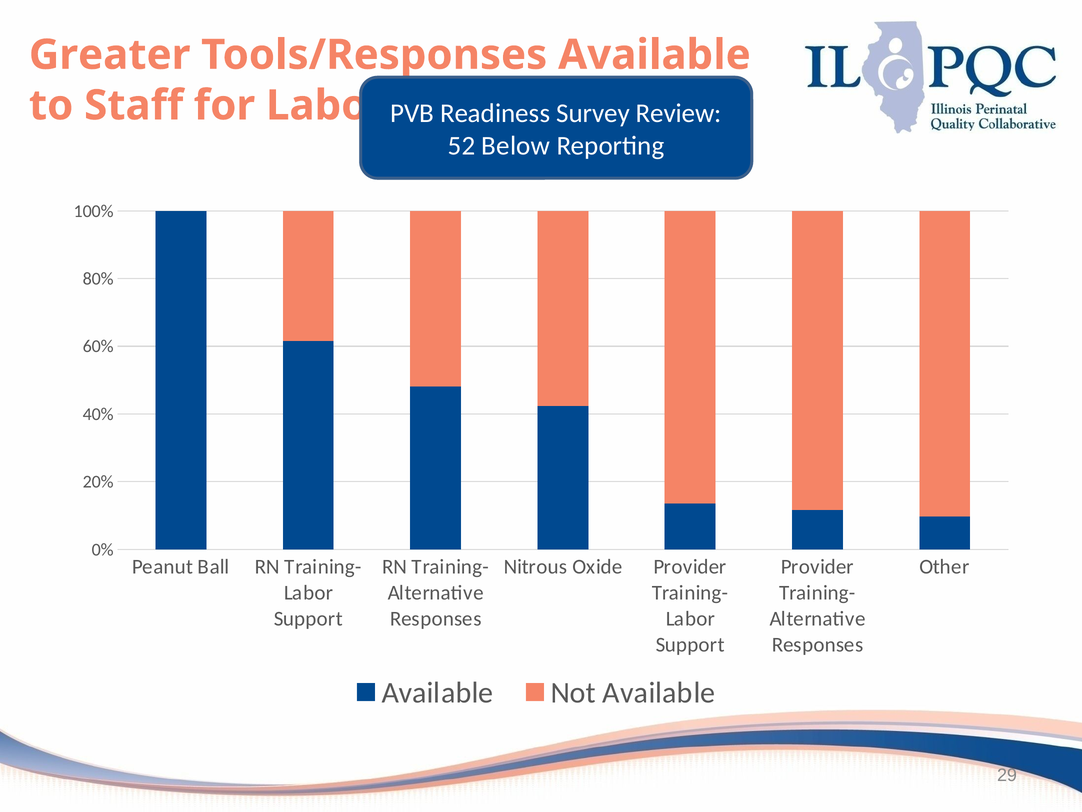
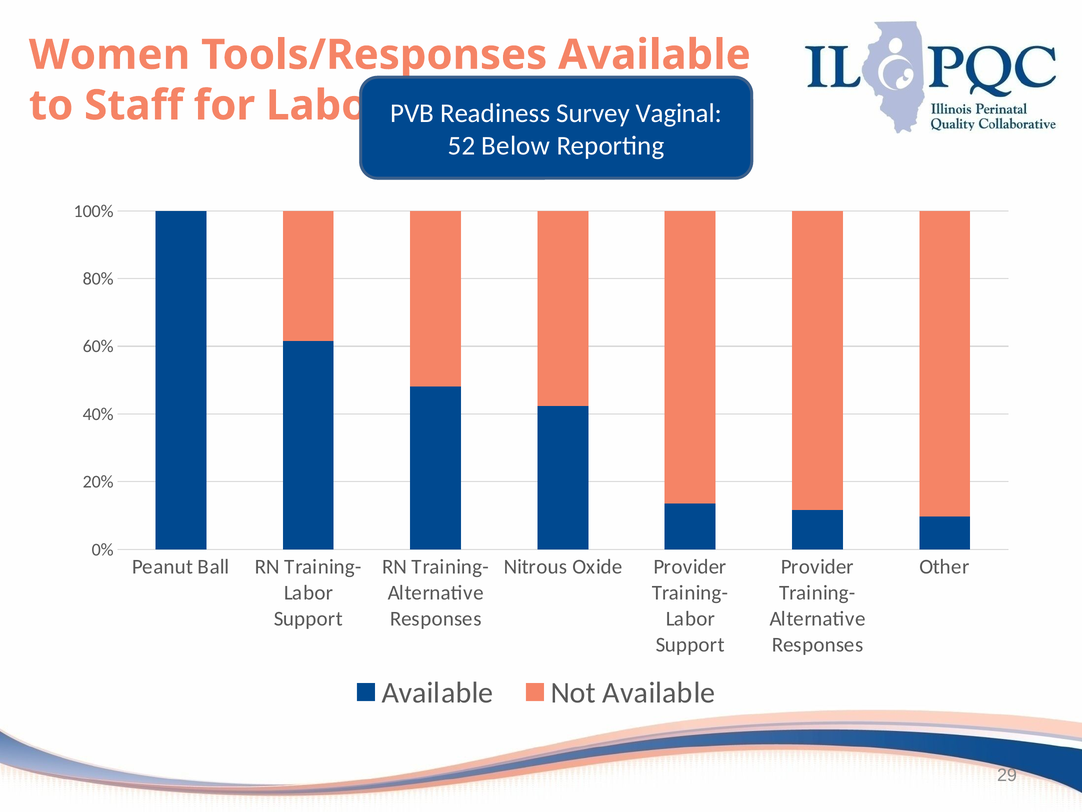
Greater: Greater -> Women
Review: Review -> Vaginal
